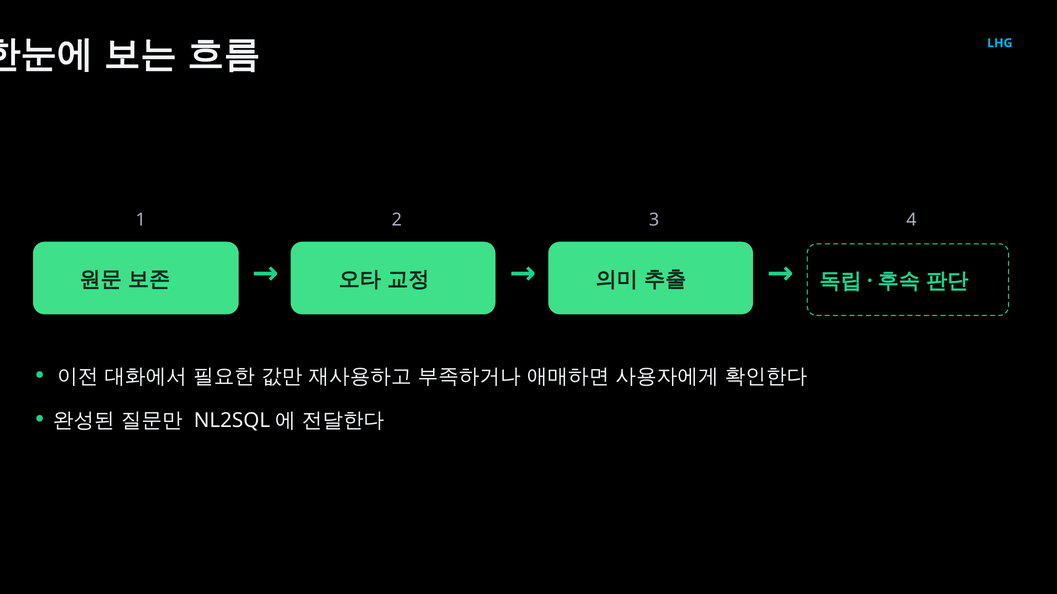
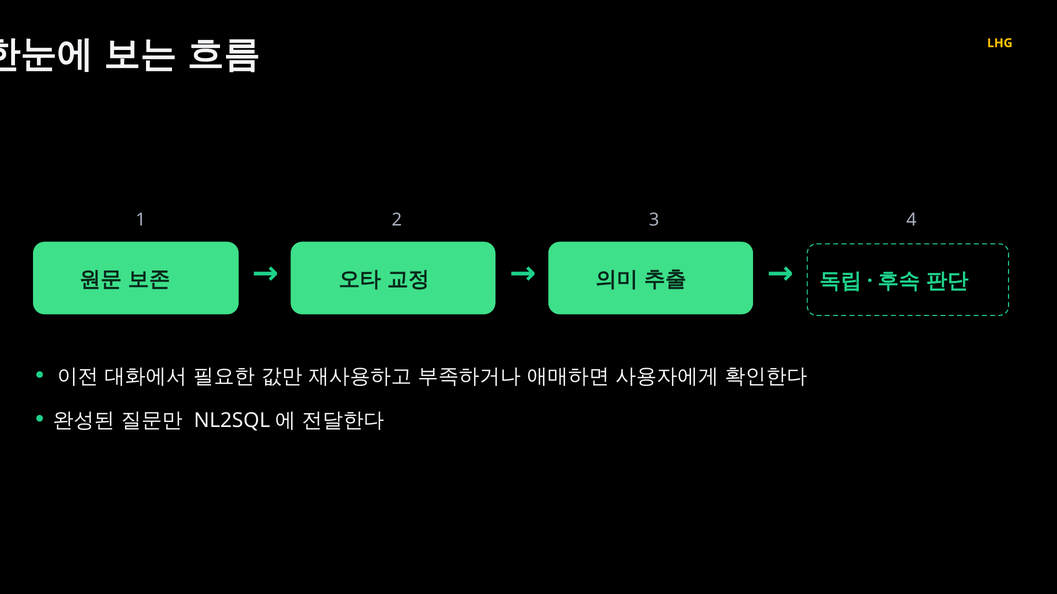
LHG colour: light blue -> yellow
